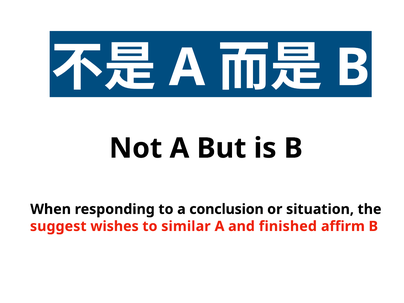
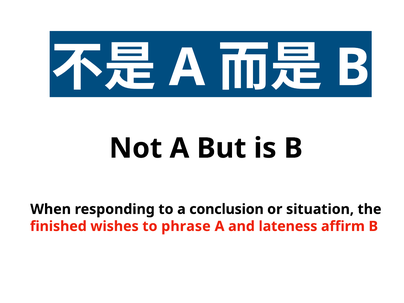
suggest: suggest -> finished
similar: similar -> phrase
finished: finished -> lateness
